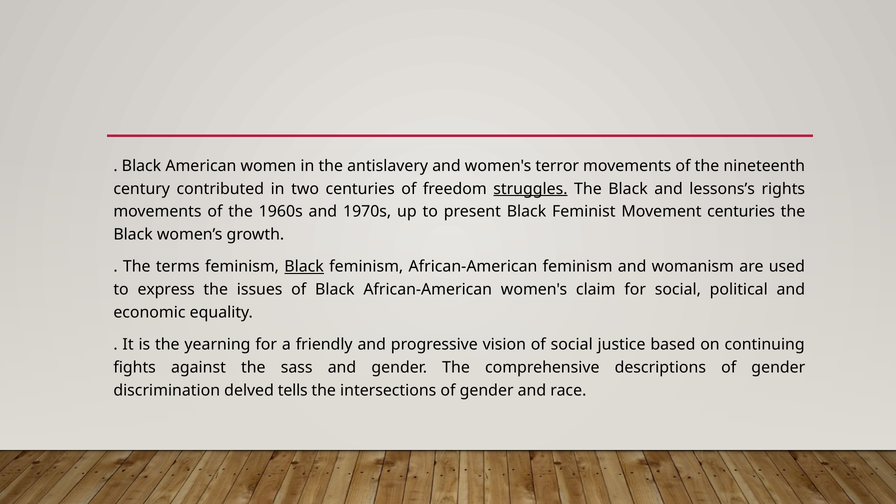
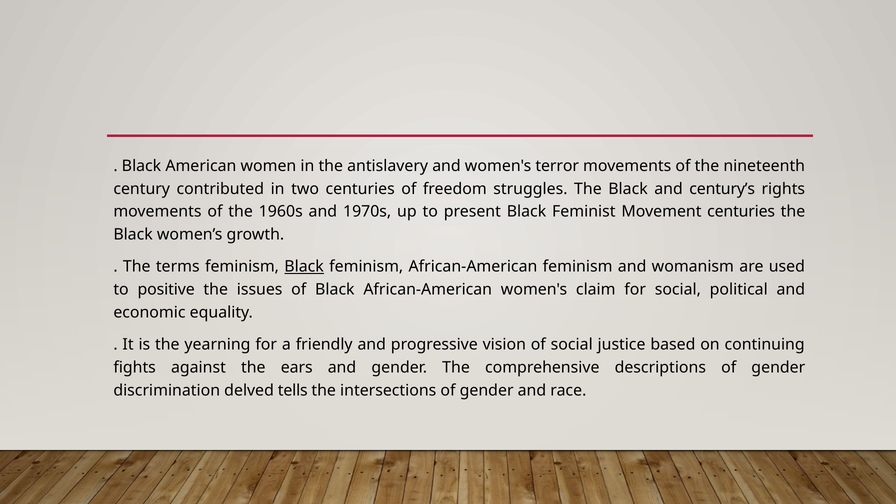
struggles underline: present -> none
lessons’s: lessons’s -> century’s
express: express -> positive
sass: sass -> ears
